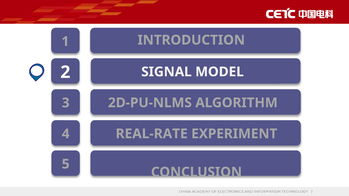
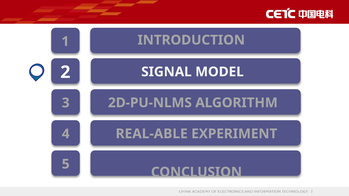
REAL-RATE: REAL-RATE -> REAL-ABLE
